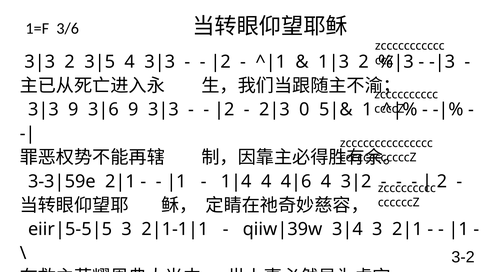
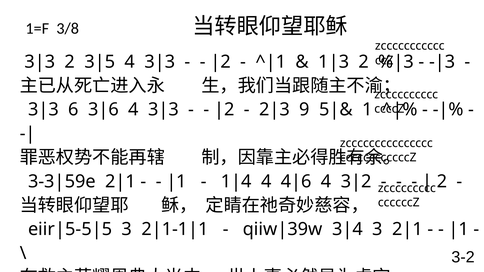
3/6: 3/6 -> 3/8
9 at (73, 110): 9 -> 6
9 at (133, 110): 9 -> 4
0: 0 -> 9
